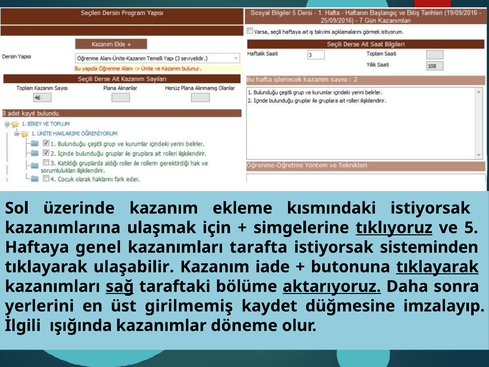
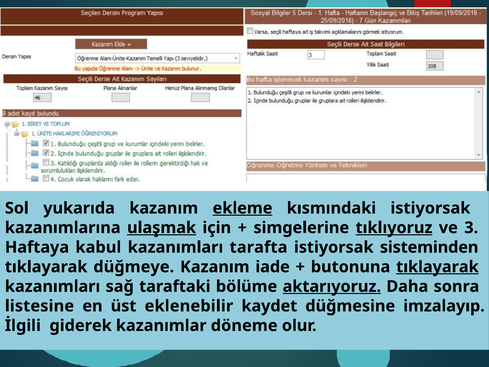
üzerinde: üzerinde -> yukarıda
ekleme underline: none -> present
ulaşmak underline: none -> present
5: 5 -> 3
genel: genel -> kabul
ulaşabilir: ulaşabilir -> düğmeye
sağ underline: present -> none
yerlerini: yerlerini -> listesine
girilmemiş: girilmemiş -> eklenebilir
ışığında: ışığında -> giderek
